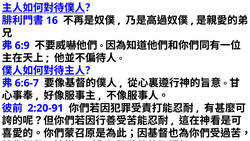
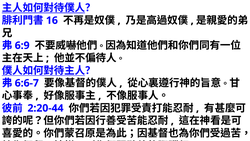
2:20-91: 2:20-91 -> 2:20-44
